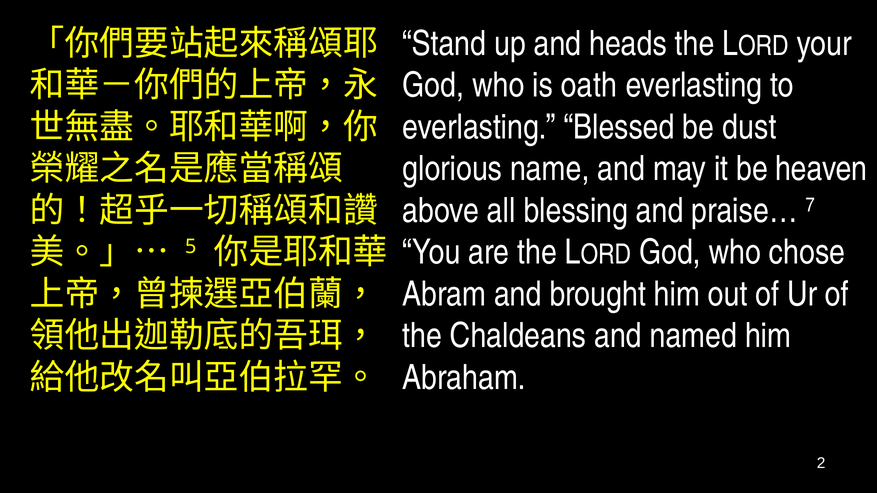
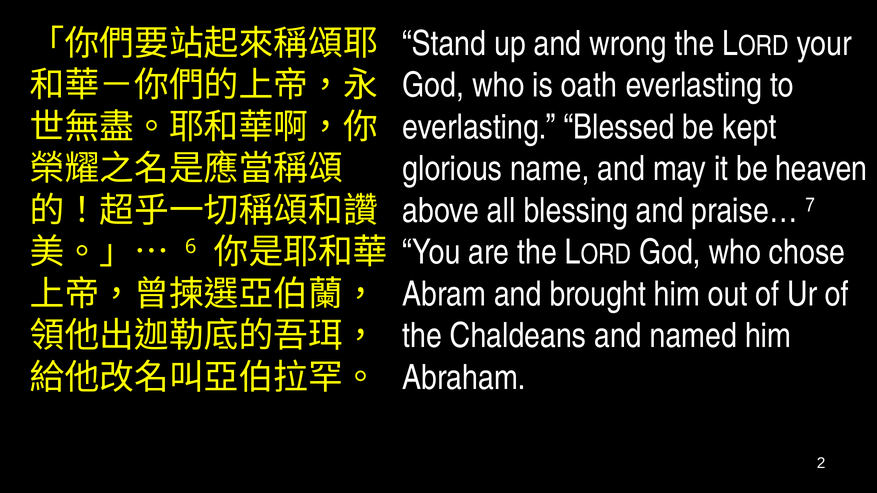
heads: heads -> wrong
dust: dust -> kept
5: 5 -> 6
